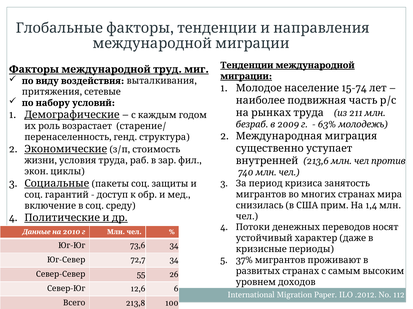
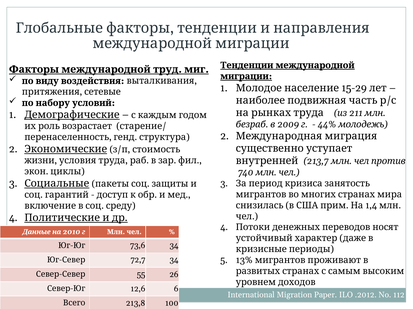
15-74: 15-74 -> 15-29
63%: 63% -> 44%
213,6: 213,6 -> 213,7
37%: 37% -> 13%
